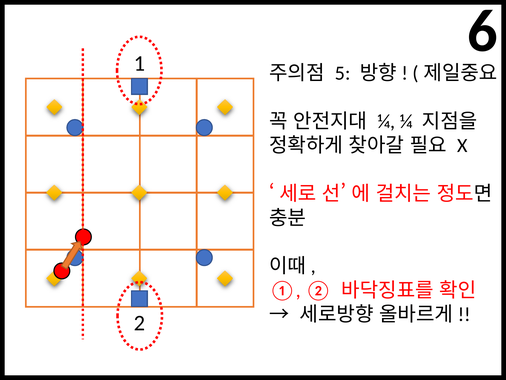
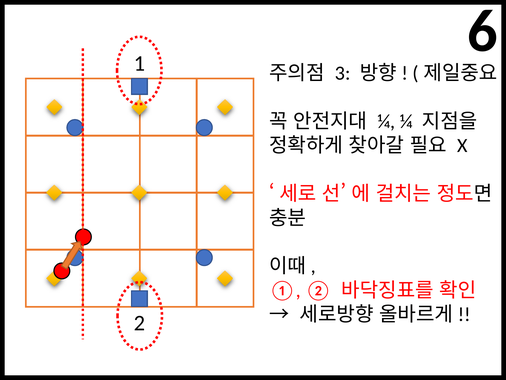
5: 5 -> 3
